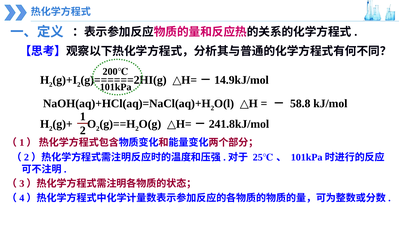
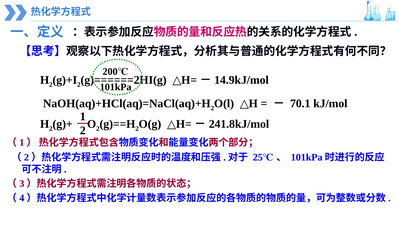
58.8: 58.8 -> 70.1
